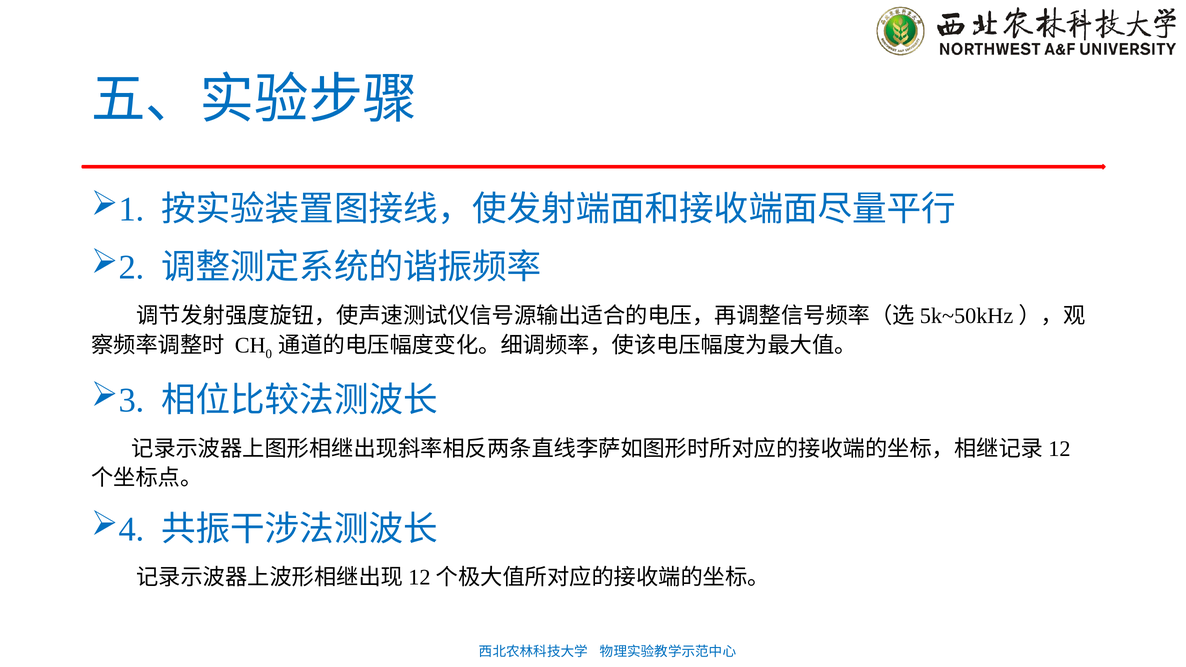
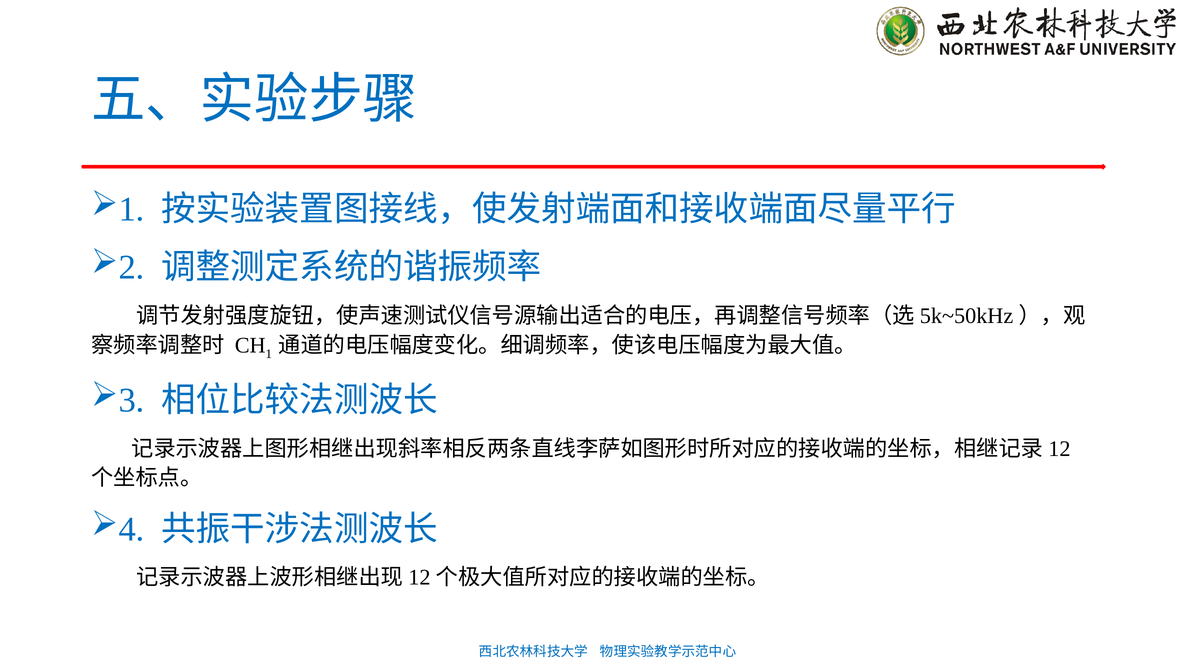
0: 0 -> 1
